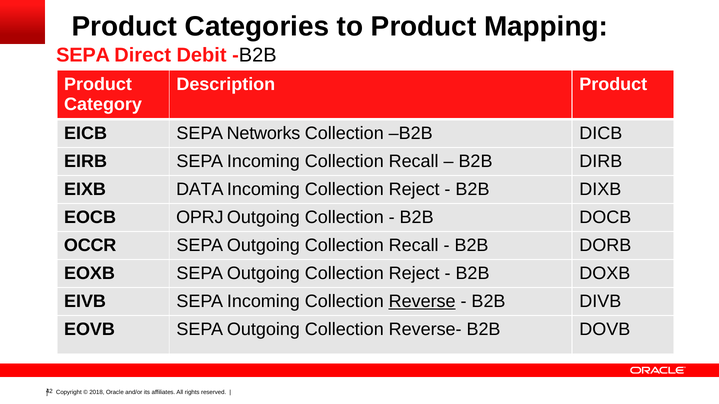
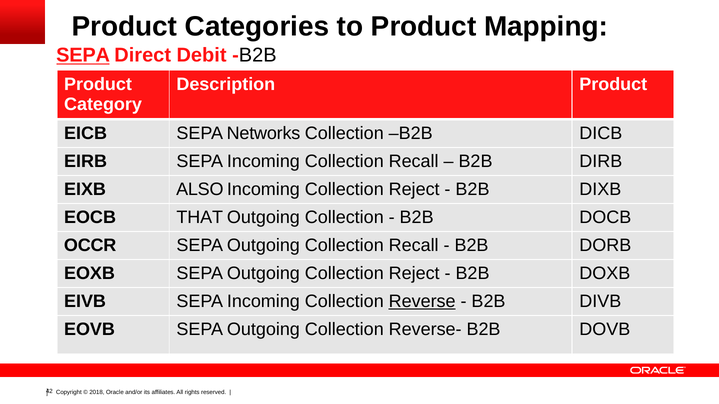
SEPA at (83, 55) underline: none -> present
DATA: DATA -> ALSO
OPRJ: OPRJ -> THAT
